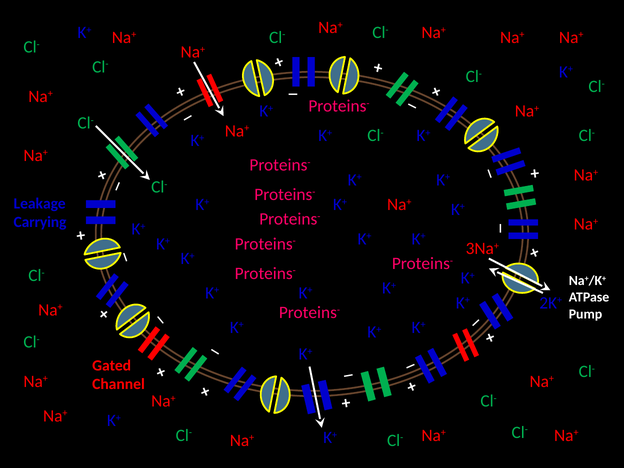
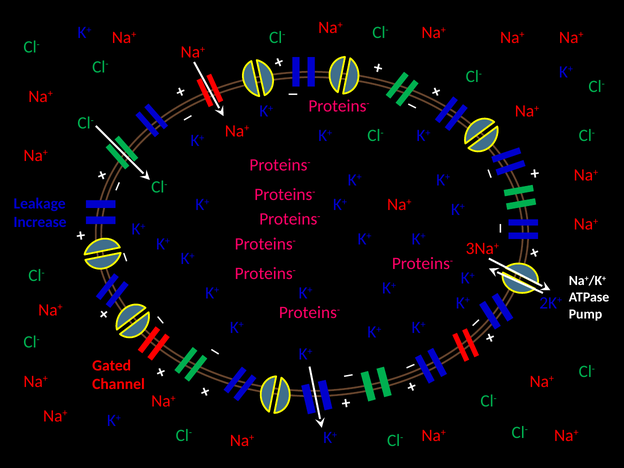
Carrying: Carrying -> Increase
